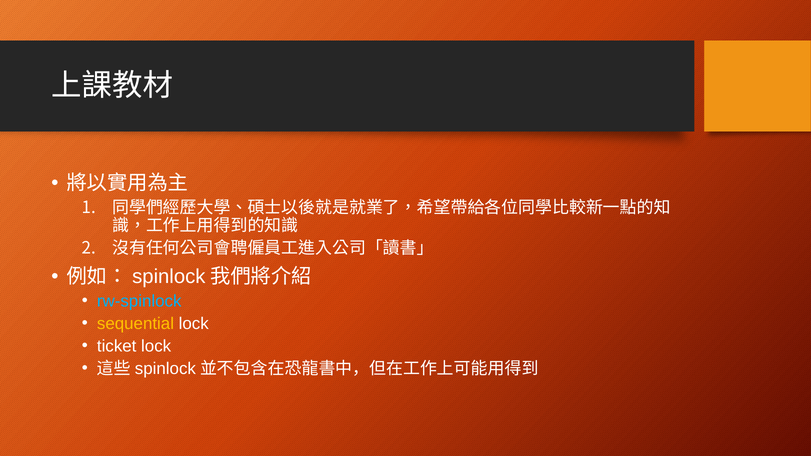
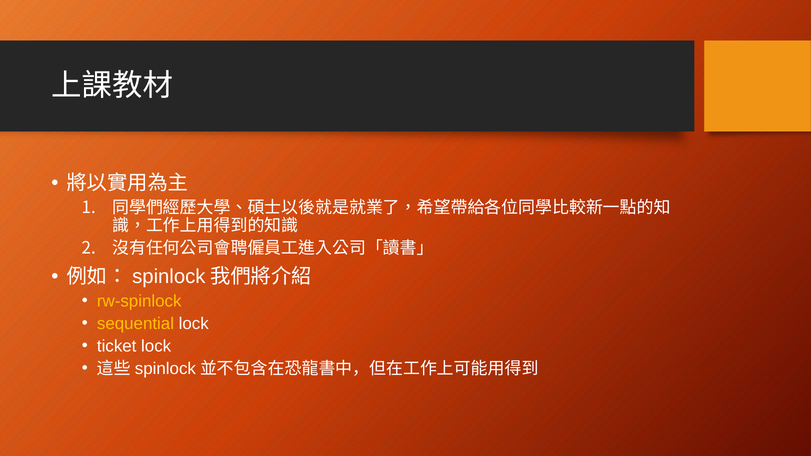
rw-spinlock colour: light blue -> yellow
